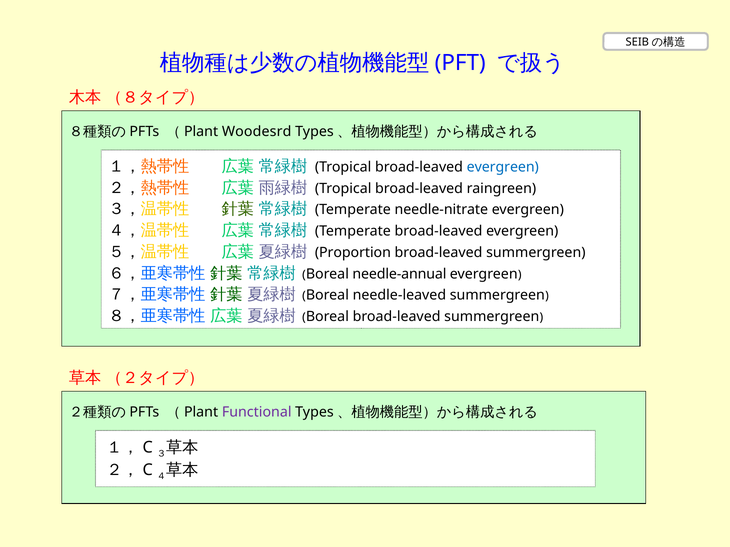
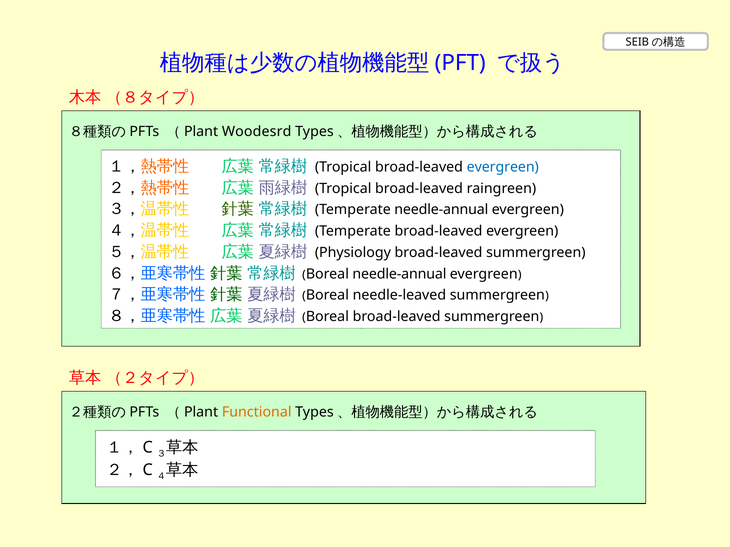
Temperate needle-nitrate: needle-nitrate -> needle-annual
Proportion: Proportion -> Physiology
Functional colour: purple -> orange
